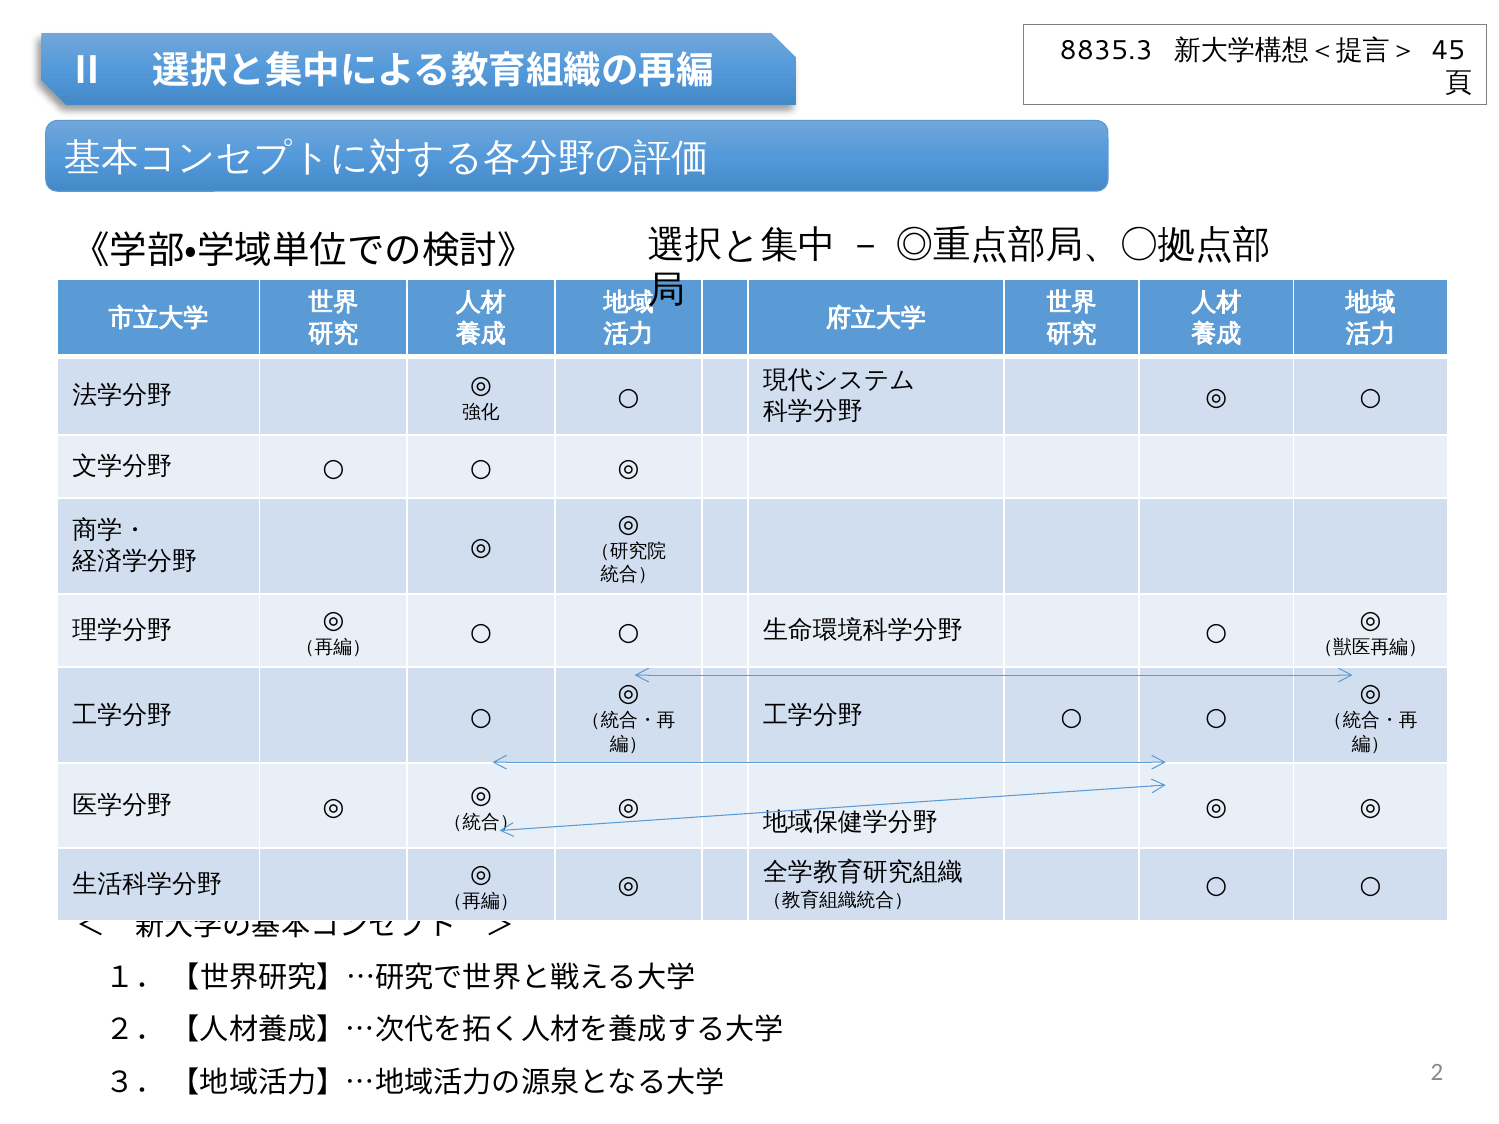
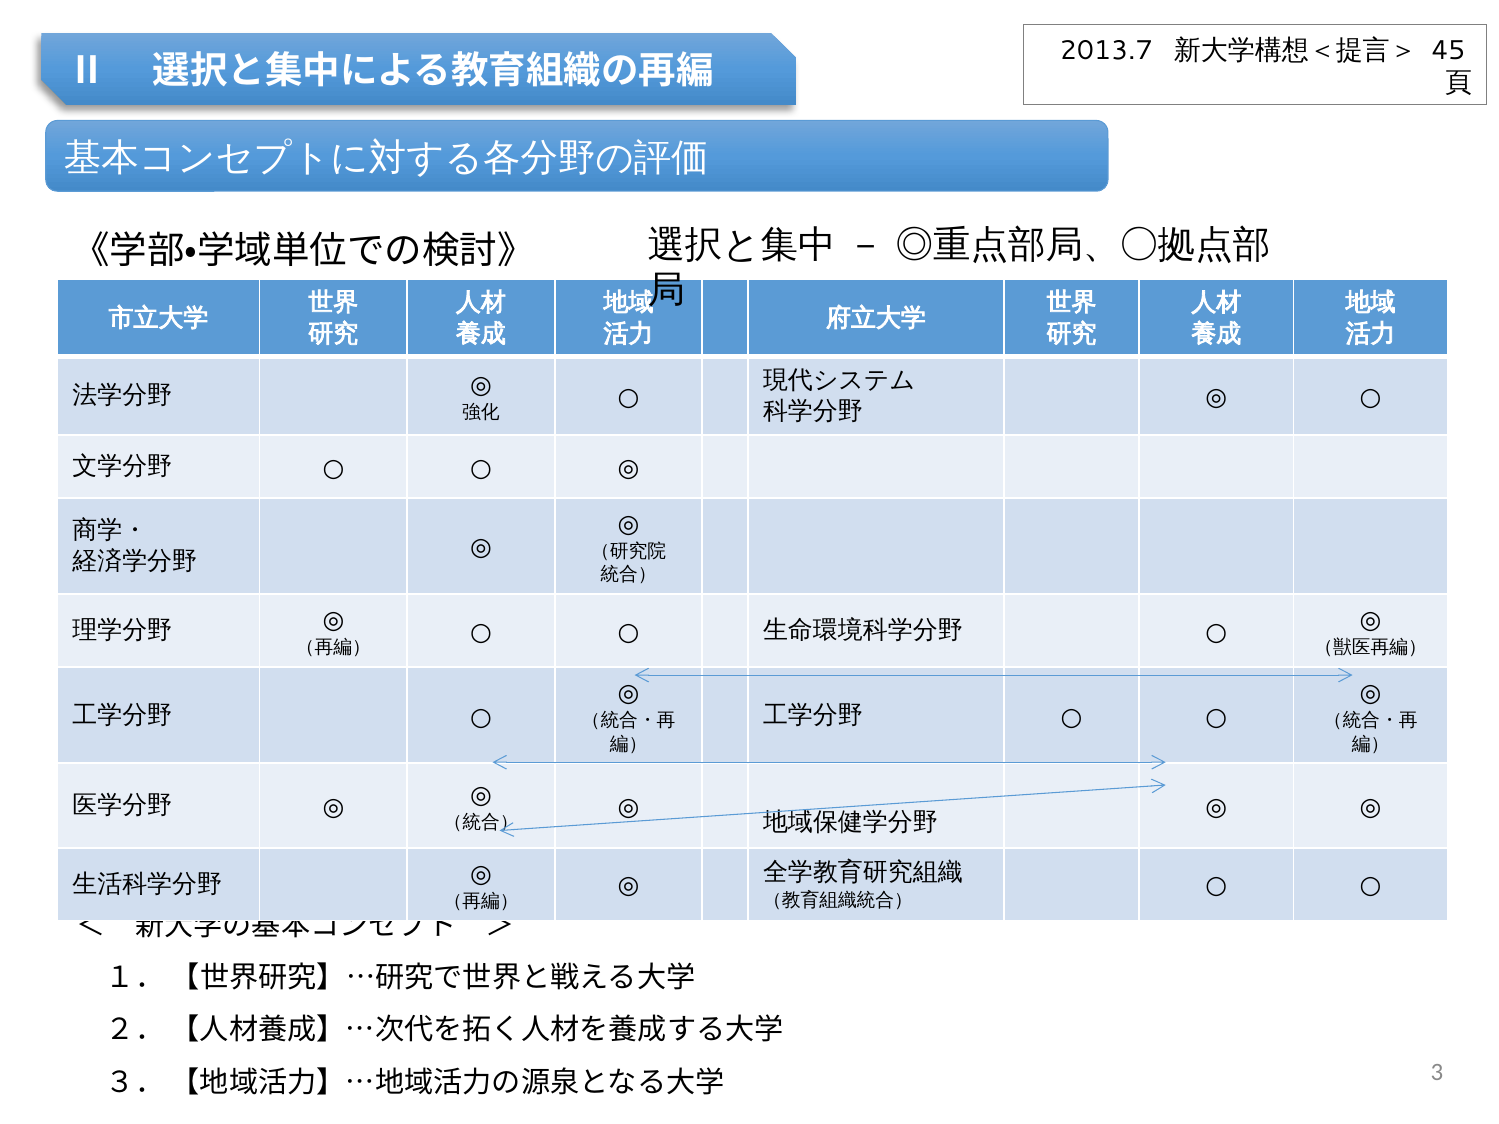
8835.3: 8835.3 -> 2013.7
2: 2 -> 3
